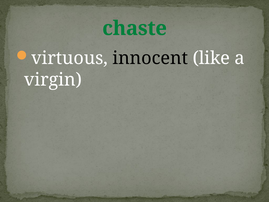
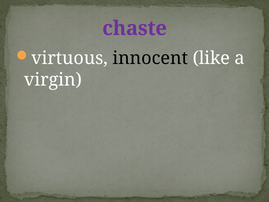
chaste colour: green -> purple
